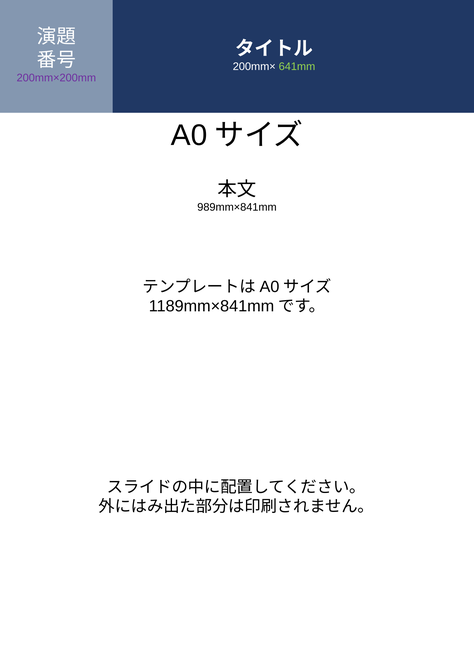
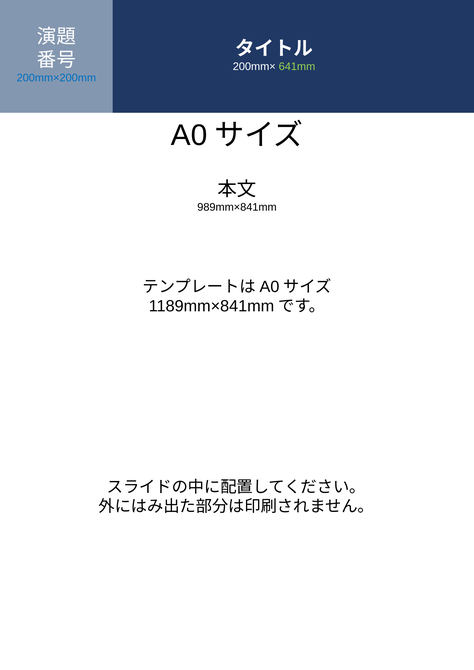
200mm×200mm colour: purple -> blue
